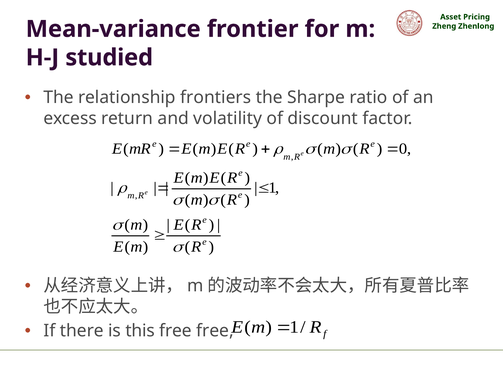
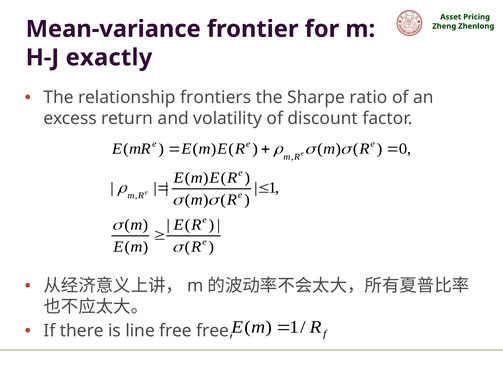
studied: studied -> exactly
this: this -> line
